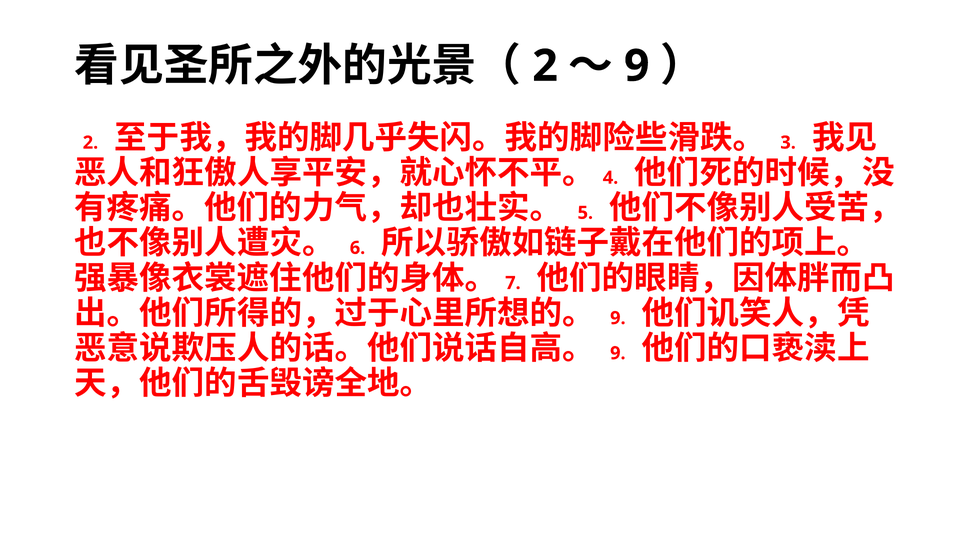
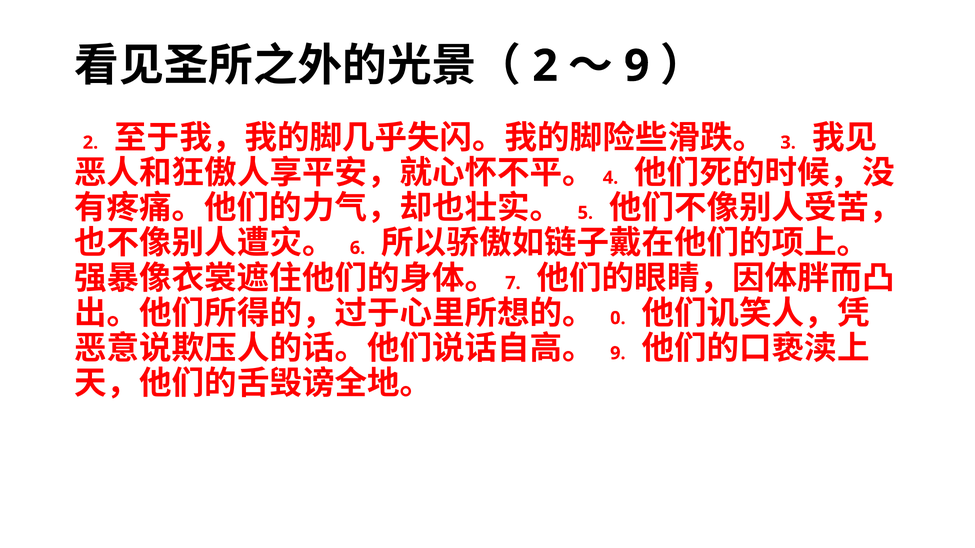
9 at (618, 318): 9 -> 0
